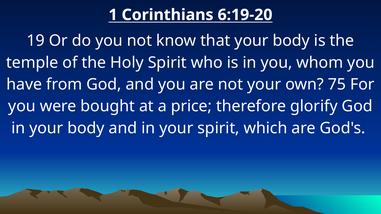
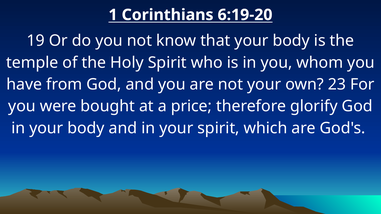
75: 75 -> 23
